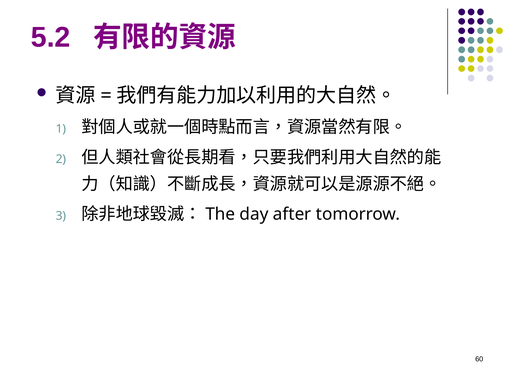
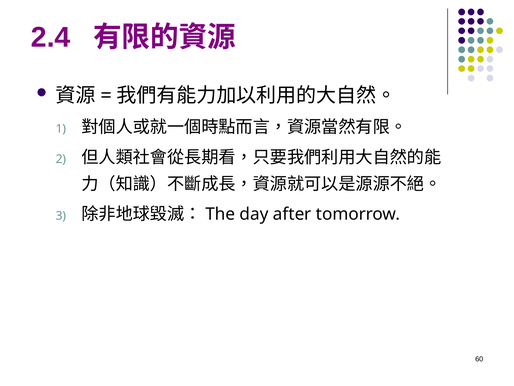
5.2: 5.2 -> 2.4
